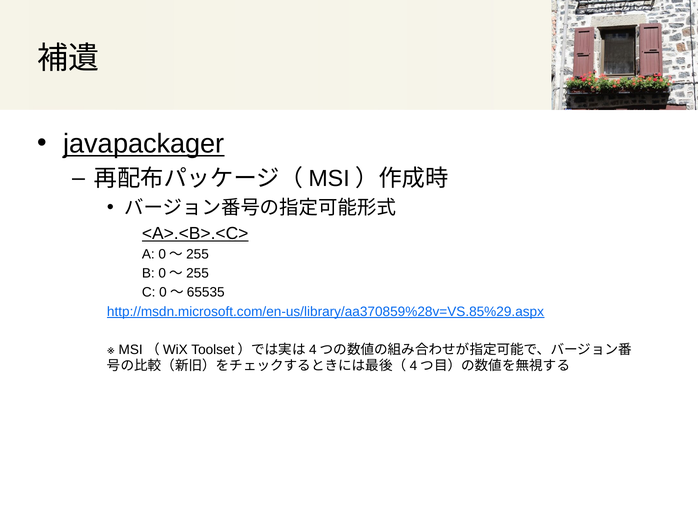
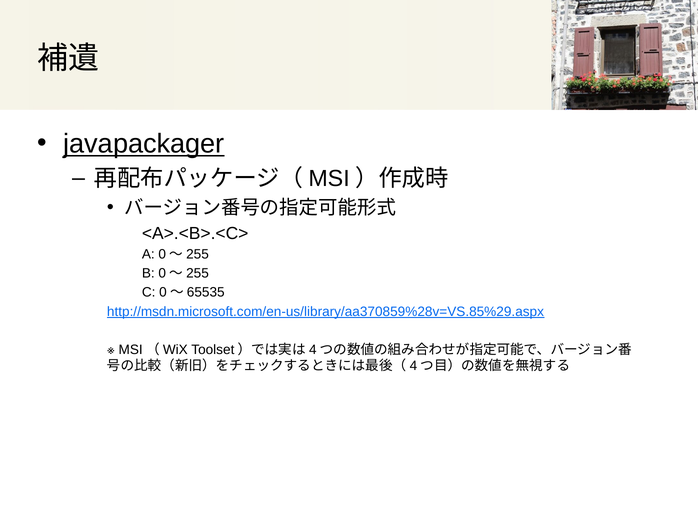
<A>.<B>.<C> underline: present -> none
